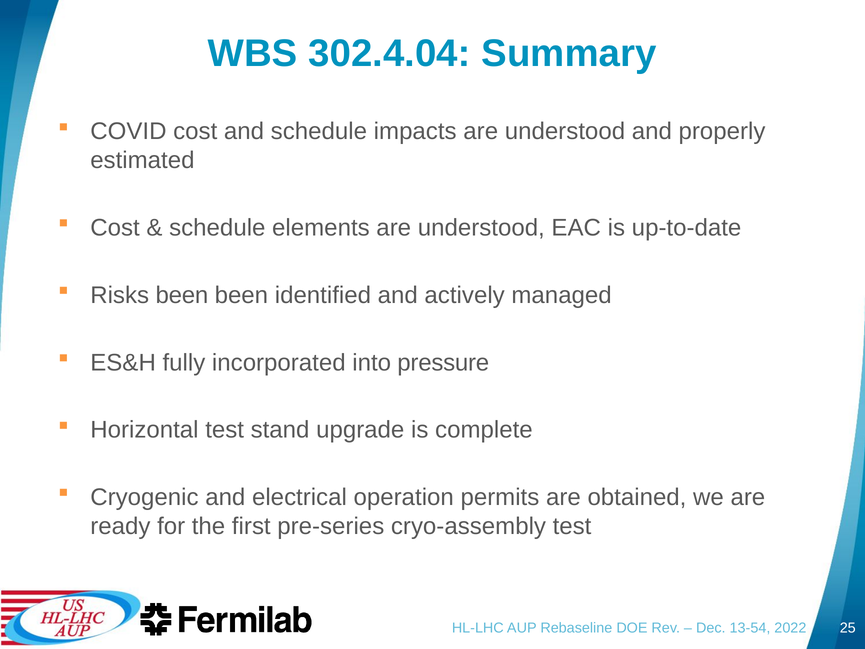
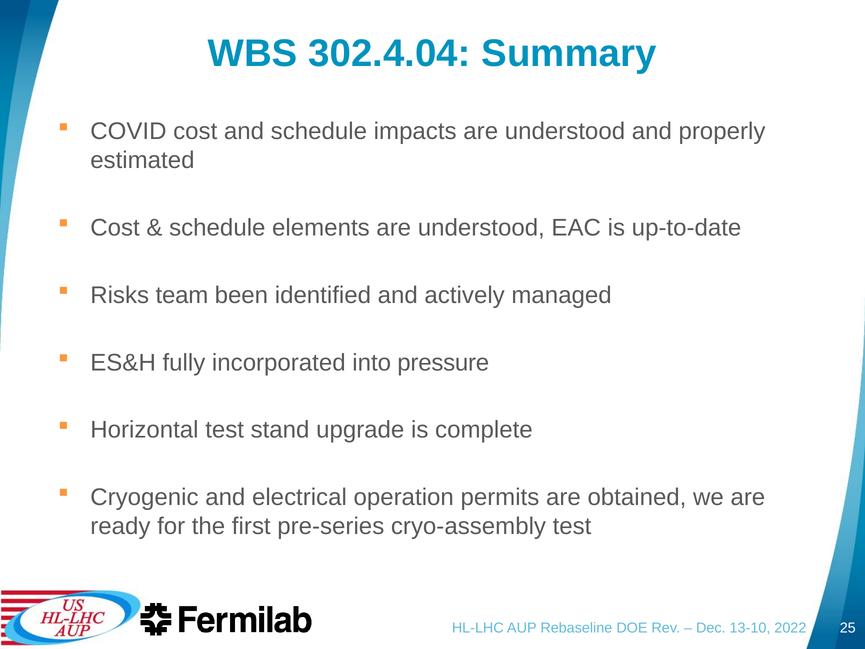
Risks been: been -> team
13-54: 13-54 -> 13-10
